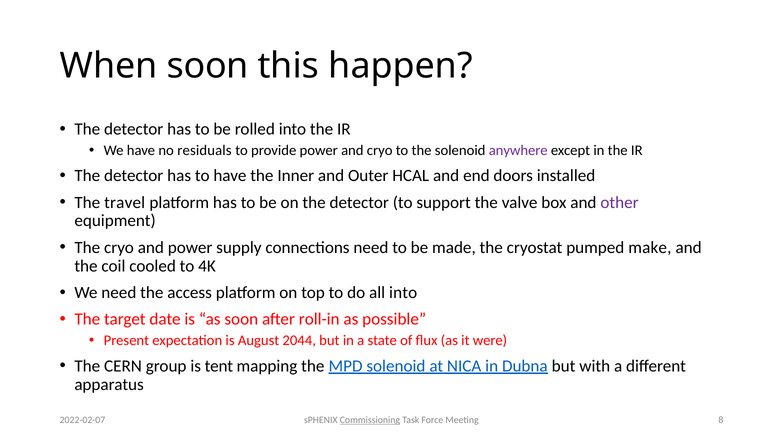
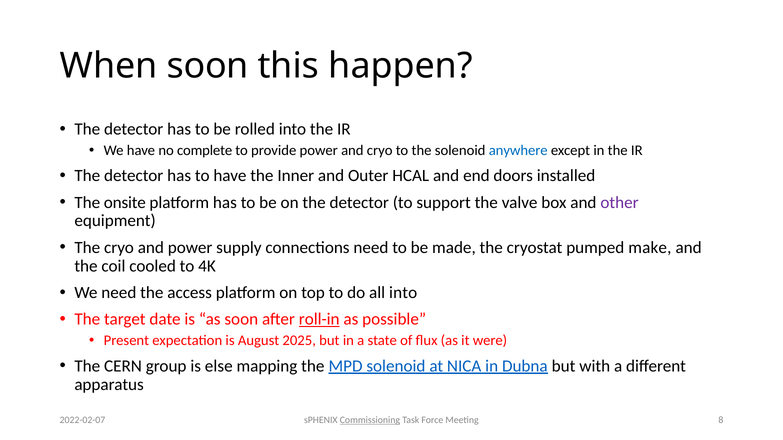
residuals: residuals -> complete
anywhere colour: purple -> blue
travel: travel -> onsite
roll-in underline: none -> present
2044: 2044 -> 2025
tent: tent -> else
